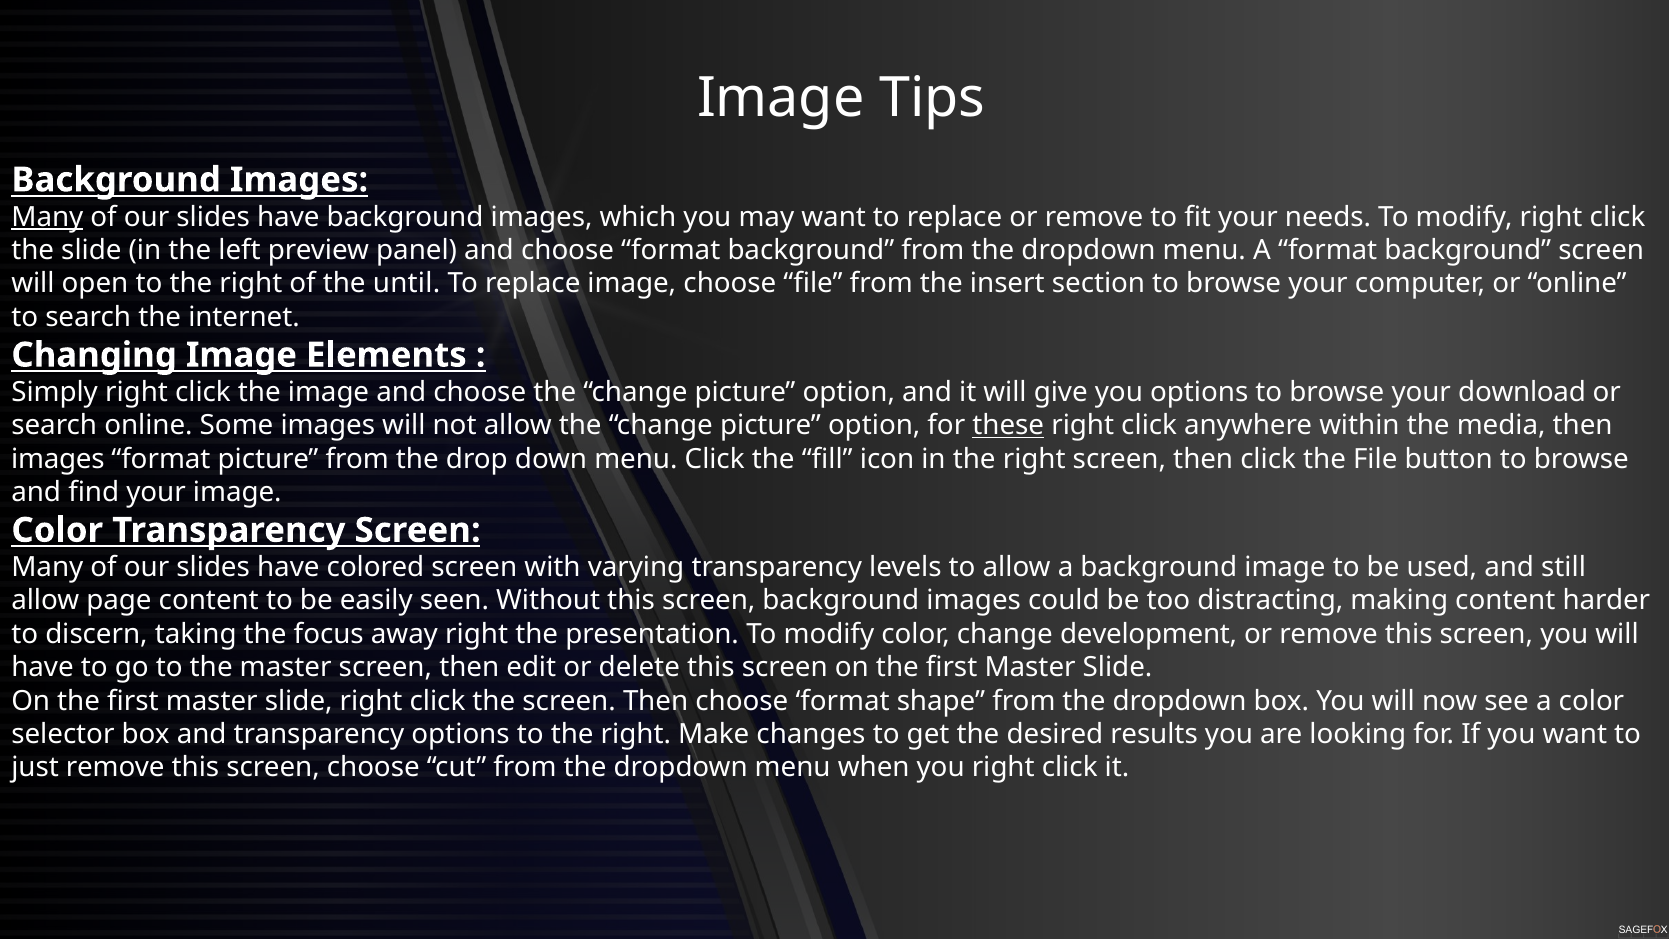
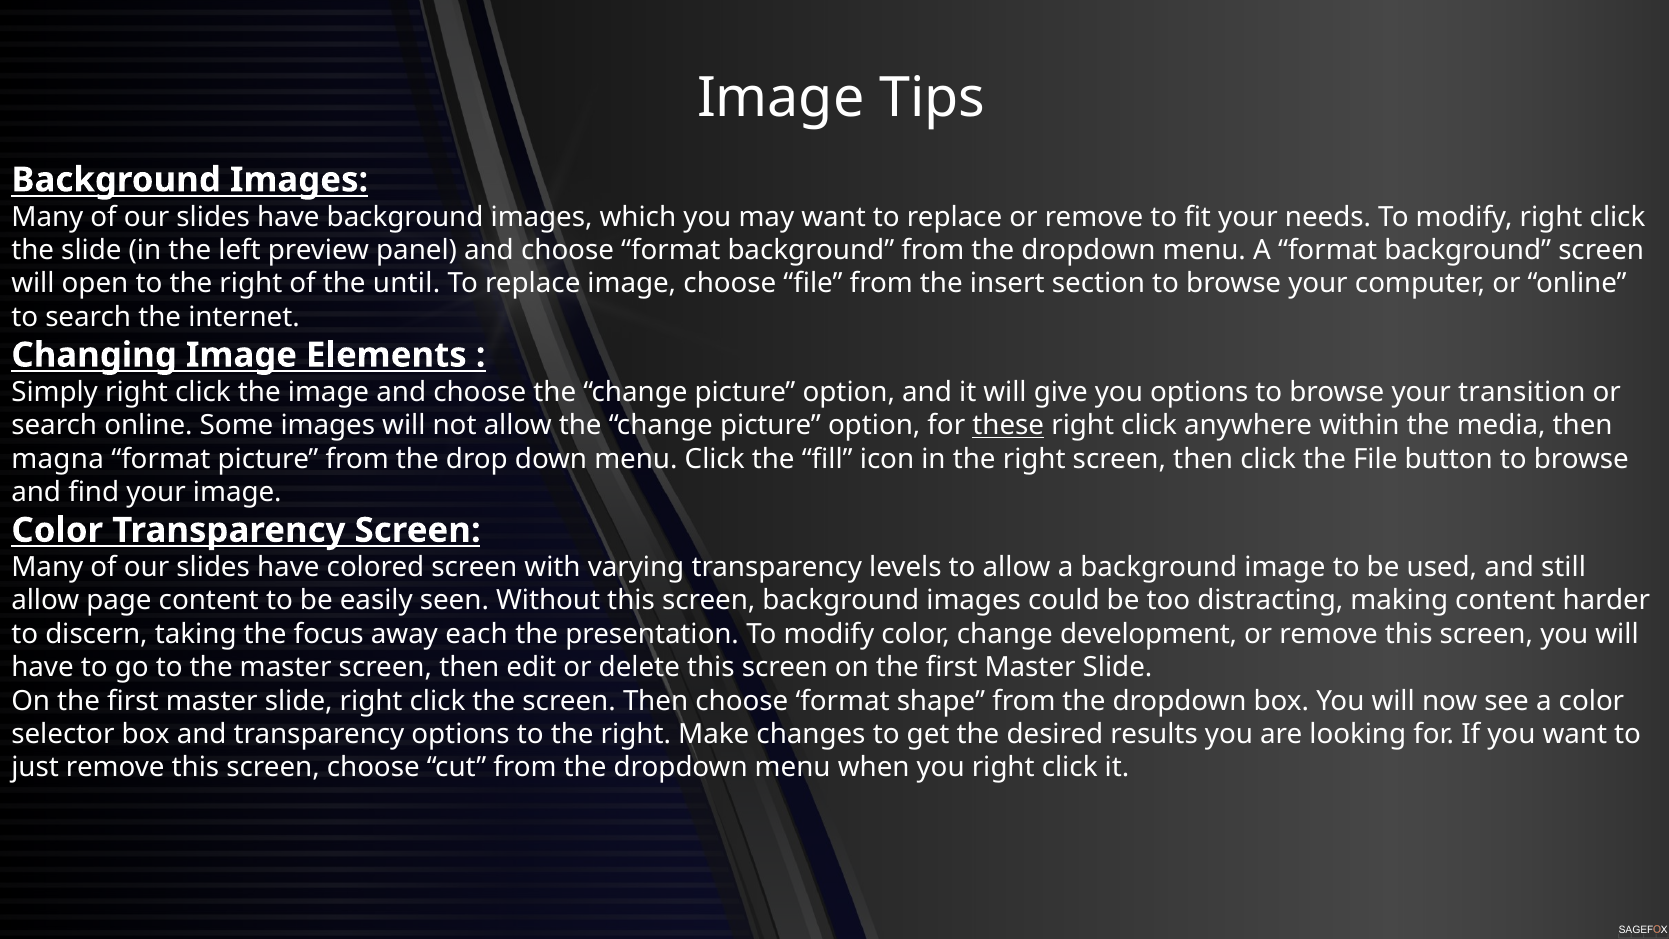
Many at (47, 217) underline: present -> none
download: download -> transition
images at (58, 459): images -> magna
away right: right -> each
